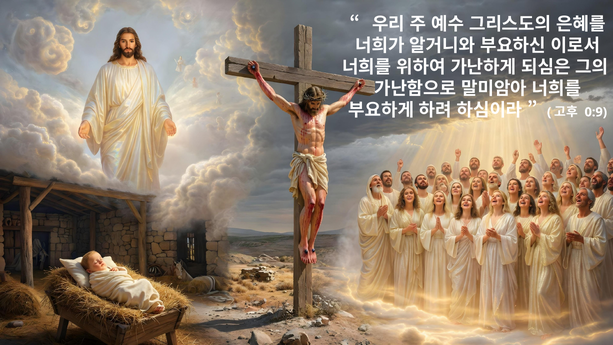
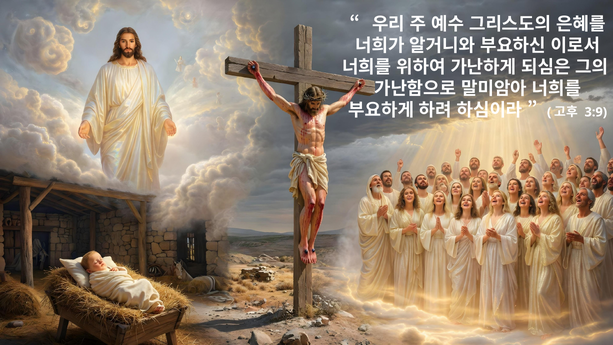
0:9: 0:9 -> 3:9
